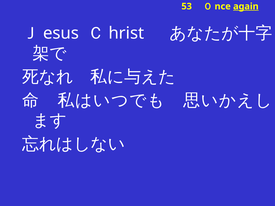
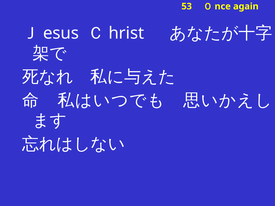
again underline: present -> none
